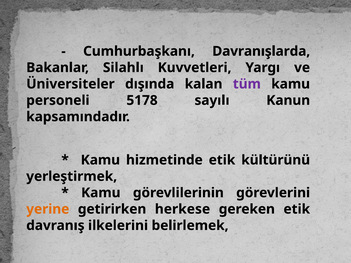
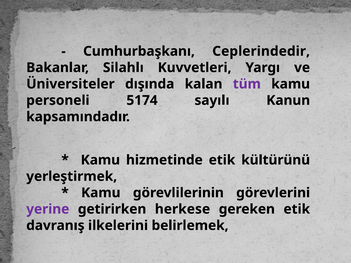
Davranışlarda: Davranışlarda -> Ceplerindedir
5178: 5178 -> 5174
yerine colour: orange -> purple
